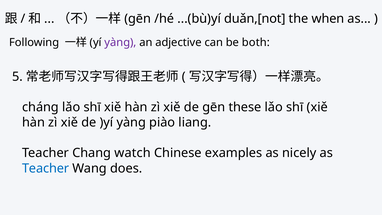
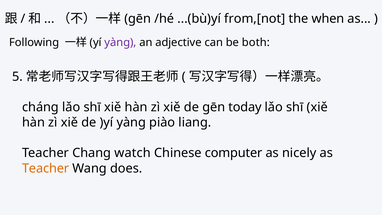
duǎn,[not: duǎn,[not -> from,[not
these: these -> today
examples: examples -> computer
Teacher at (46, 168) colour: blue -> orange
